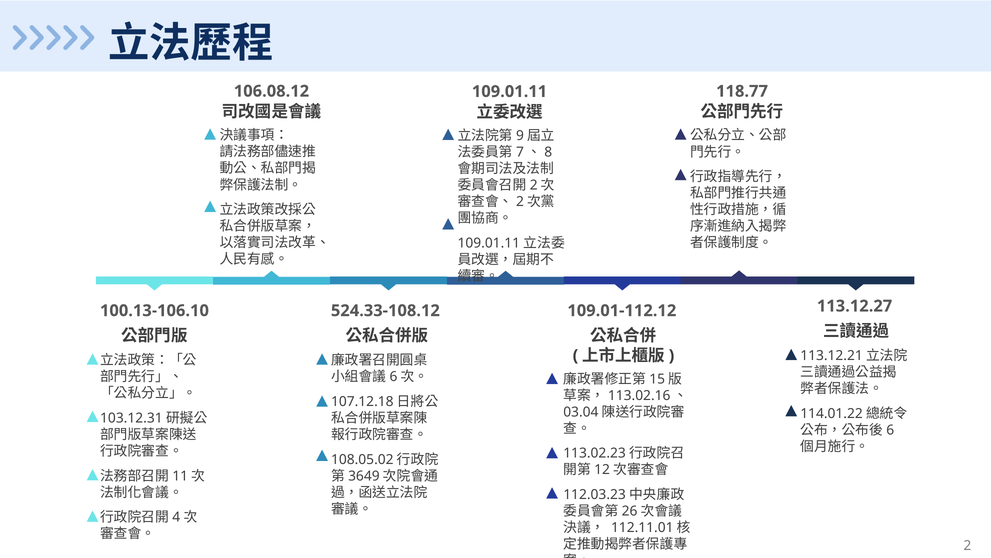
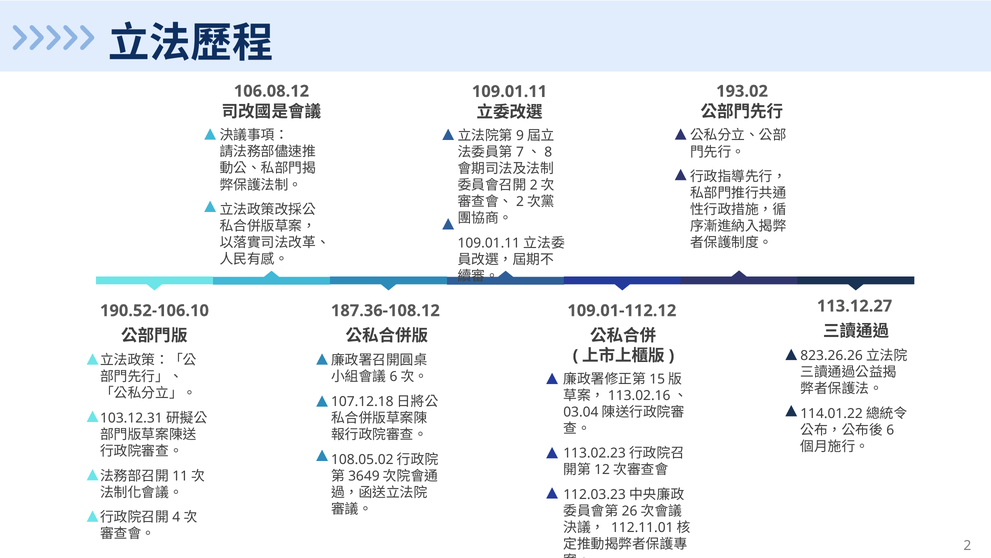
118.77: 118.77 -> 193.02
100.13-106.10: 100.13-106.10 -> 190.52-106.10
524.33-108.12: 524.33-108.12 -> 187.36-108.12
113.12.21: 113.12.21 -> 823.26.26
